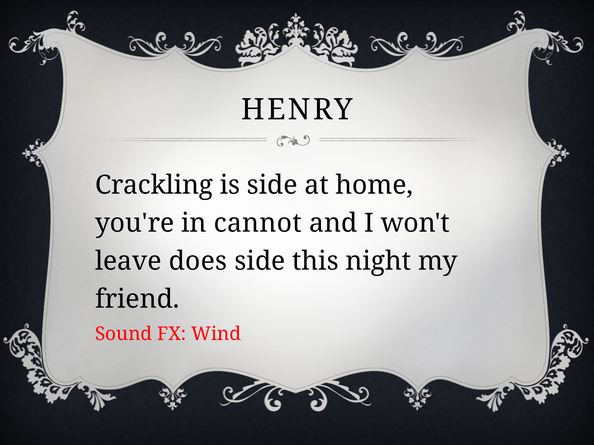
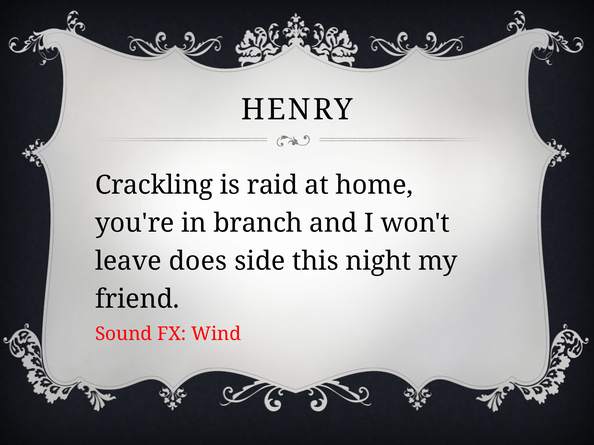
is side: side -> raid
cannot: cannot -> branch
